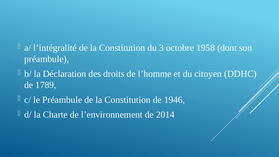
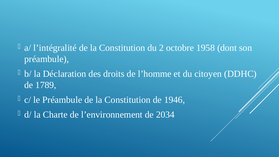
3: 3 -> 2
2014: 2014 -> 2034
